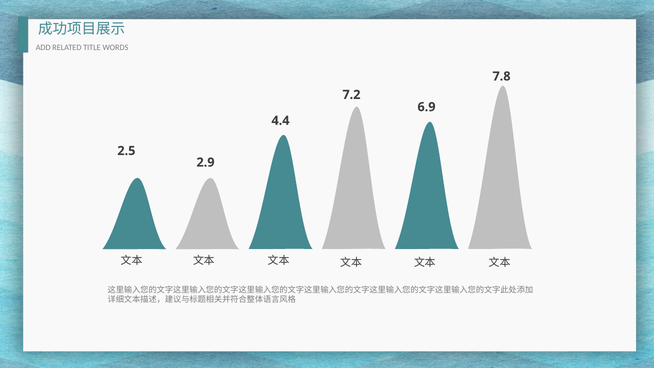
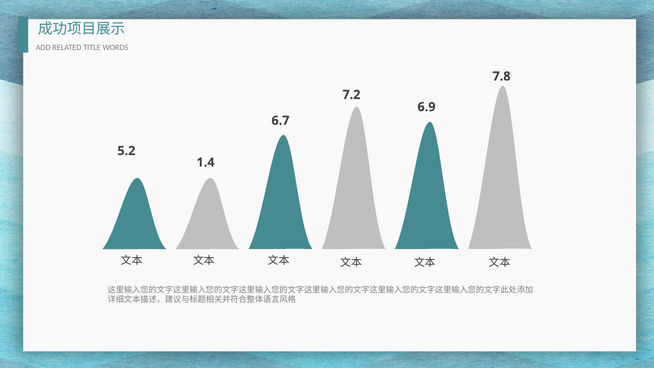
4.4: 4.4 -> 6.7
2.5: 2.5 -> 5.2
2.9: 2.9 -> 1.4
